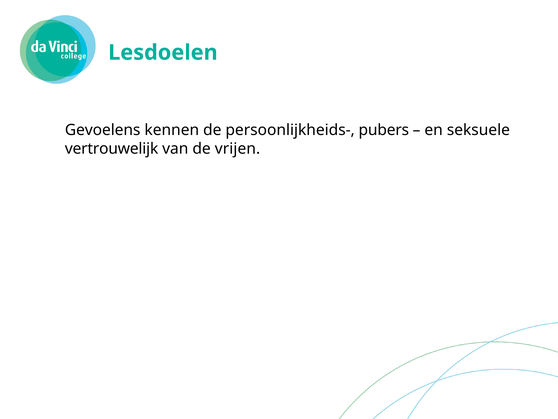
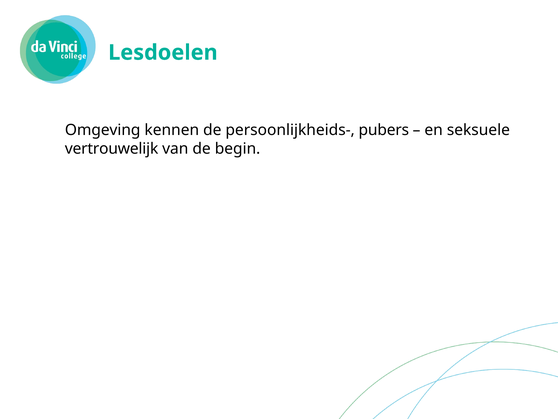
Gevoelens: Gevoelens -> Omgeving
vrijen: vrijen -> begin
